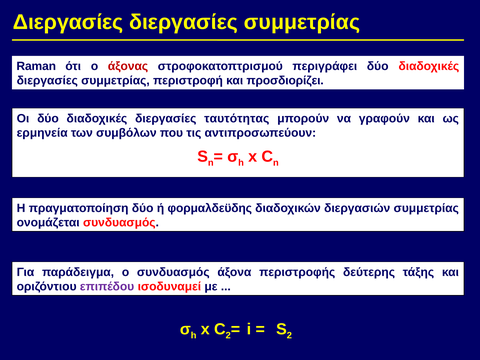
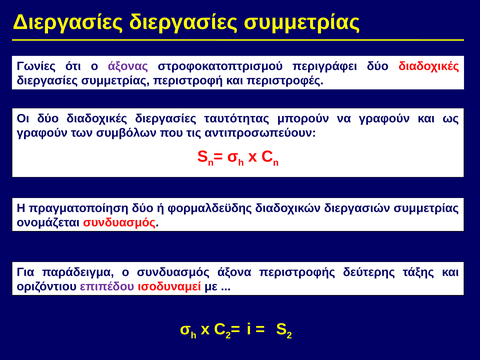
Raman: Raman -> Γωνίες
άξονας colour: red -> purple
προσδιορίζει: προσδιορίζει -> περιστροφές
ερμηνεία at (42, 133): ερμηνεία -> γραφούν
